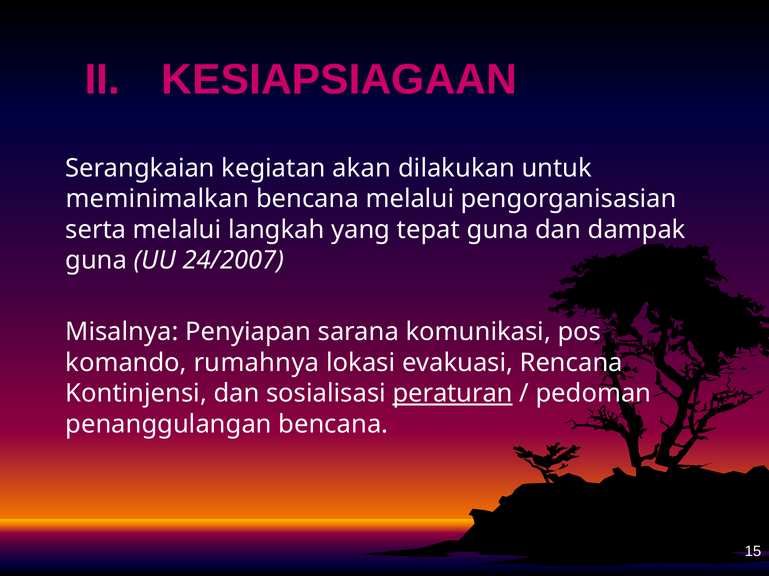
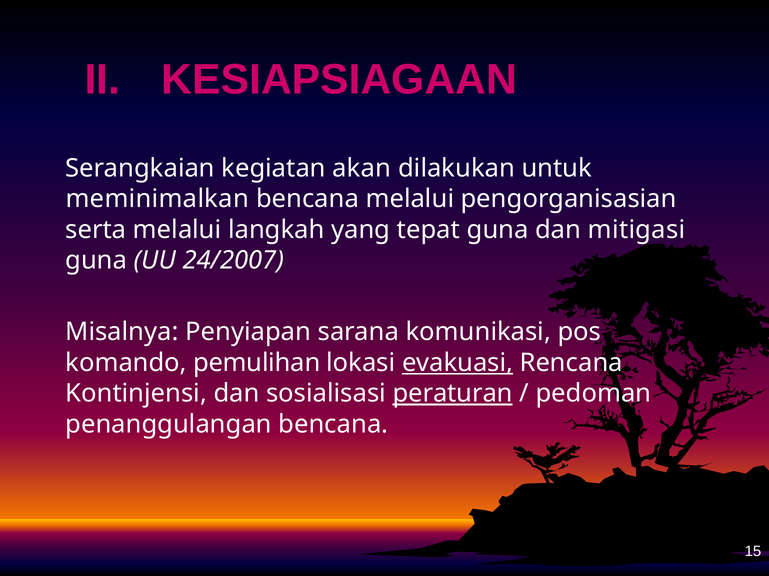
dampak: dampak -> mitigasi
rumahnya: rumahnya -> pemulihan
evakuasi underline: none -> present
